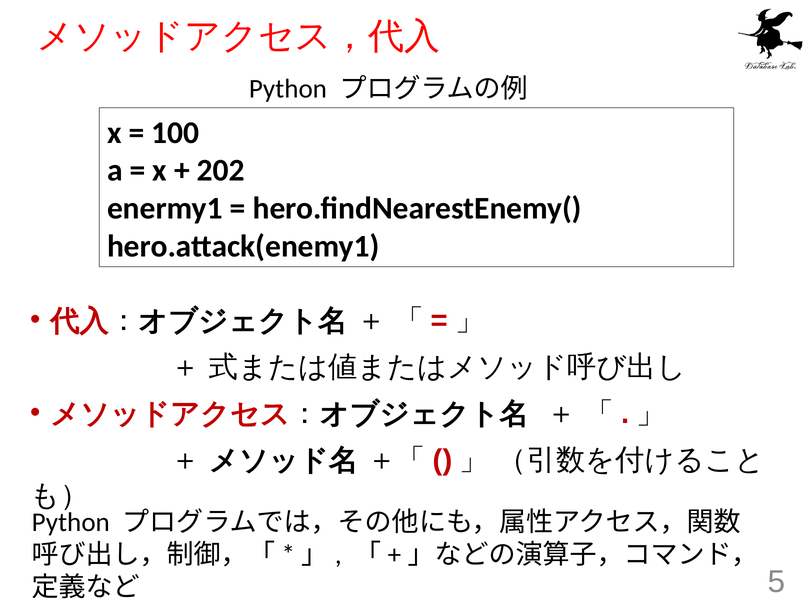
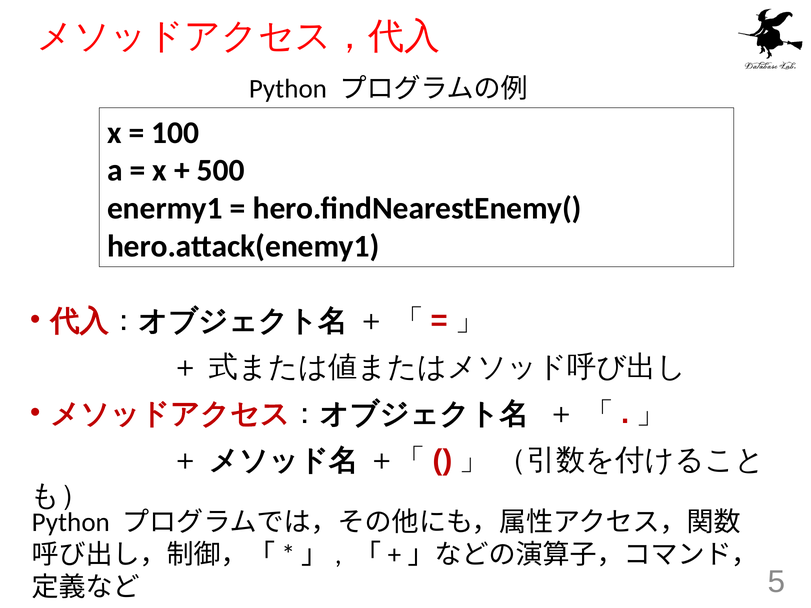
202: 202 -> 500
